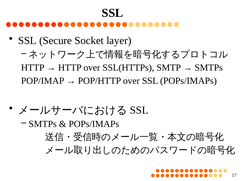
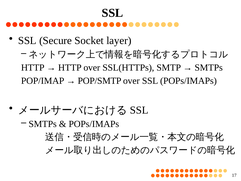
POP/HTTP: POP/HTTP -> POP/SMTP
